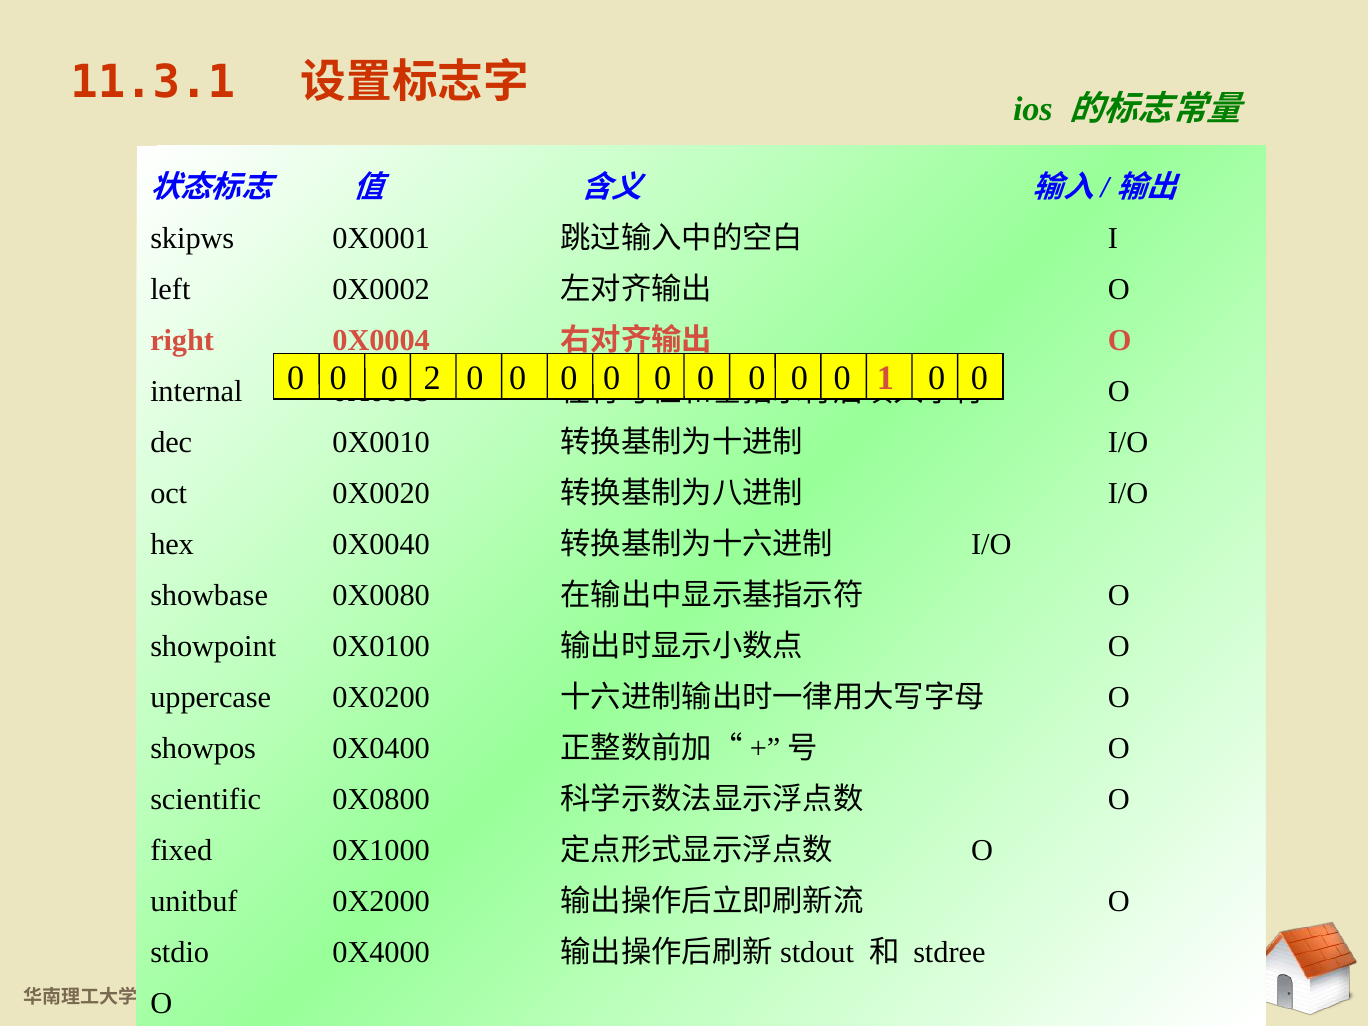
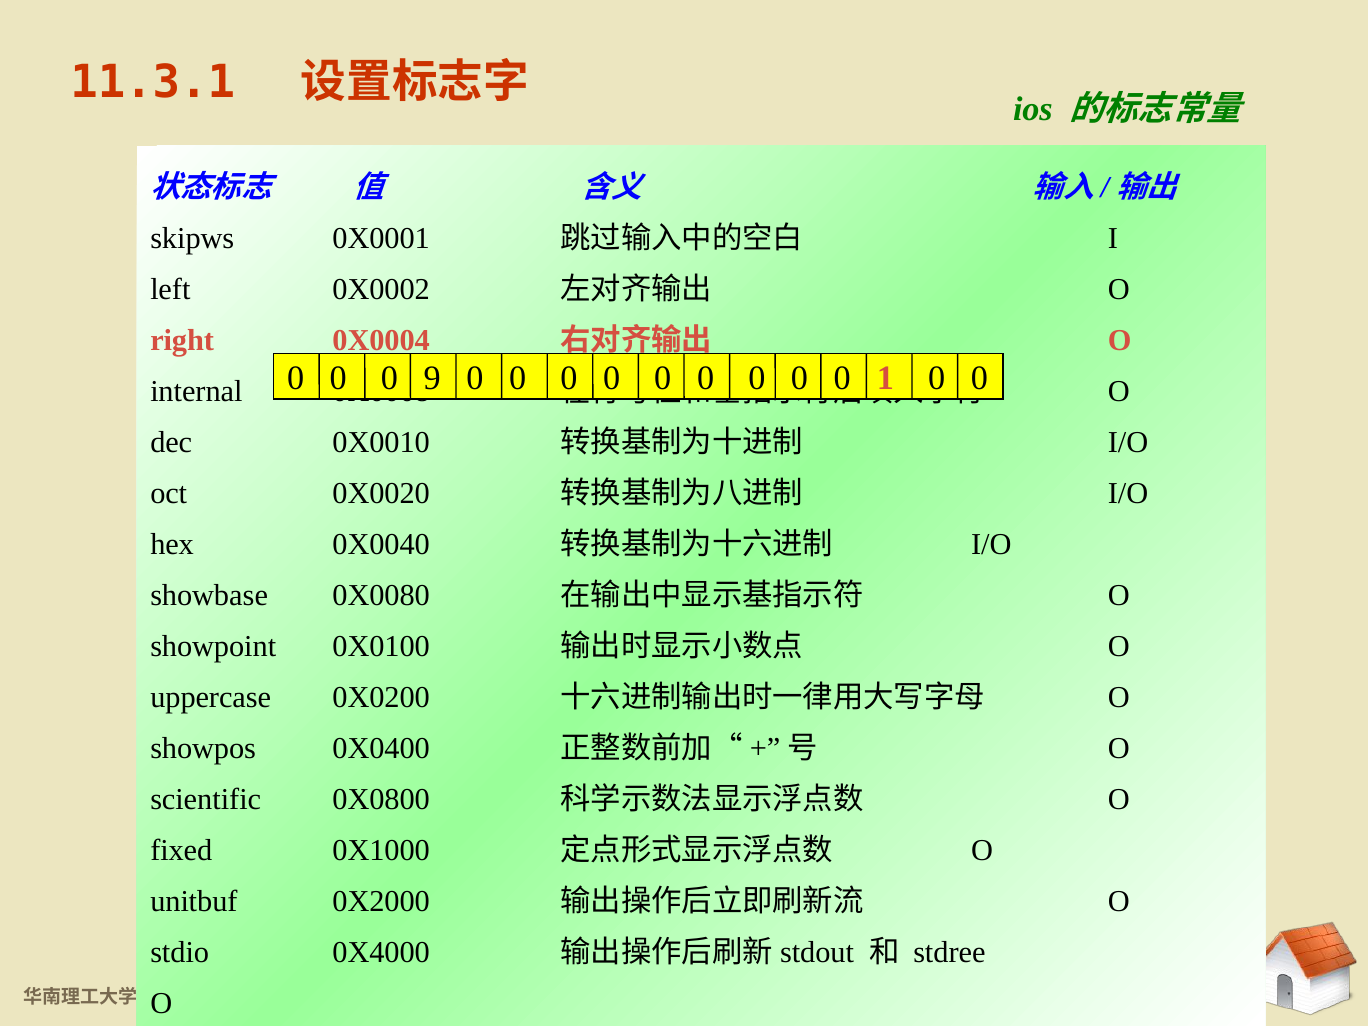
2: 2 -> 9
